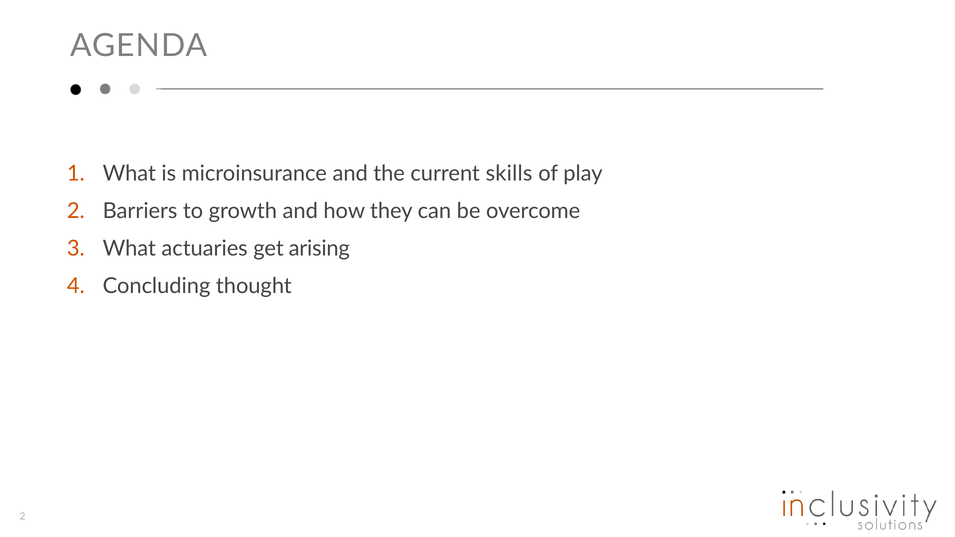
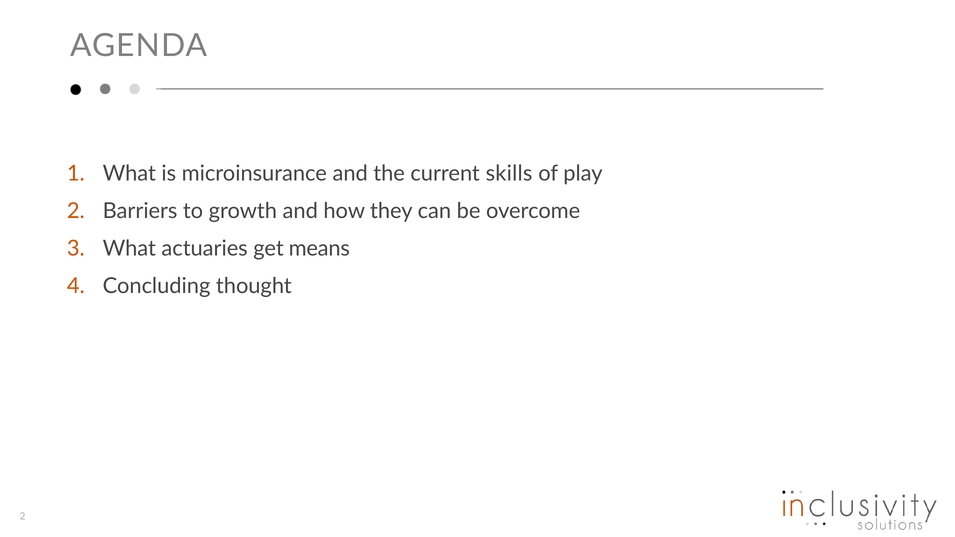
arising: arising -> means
